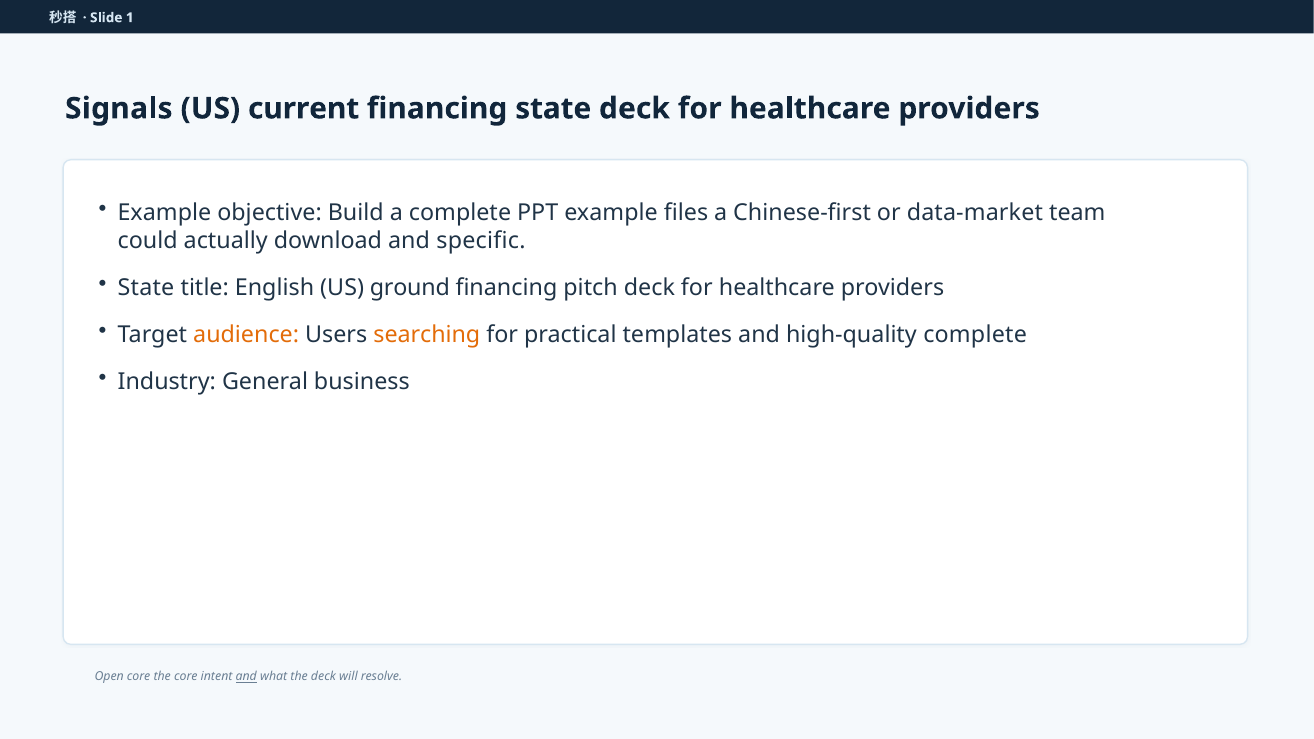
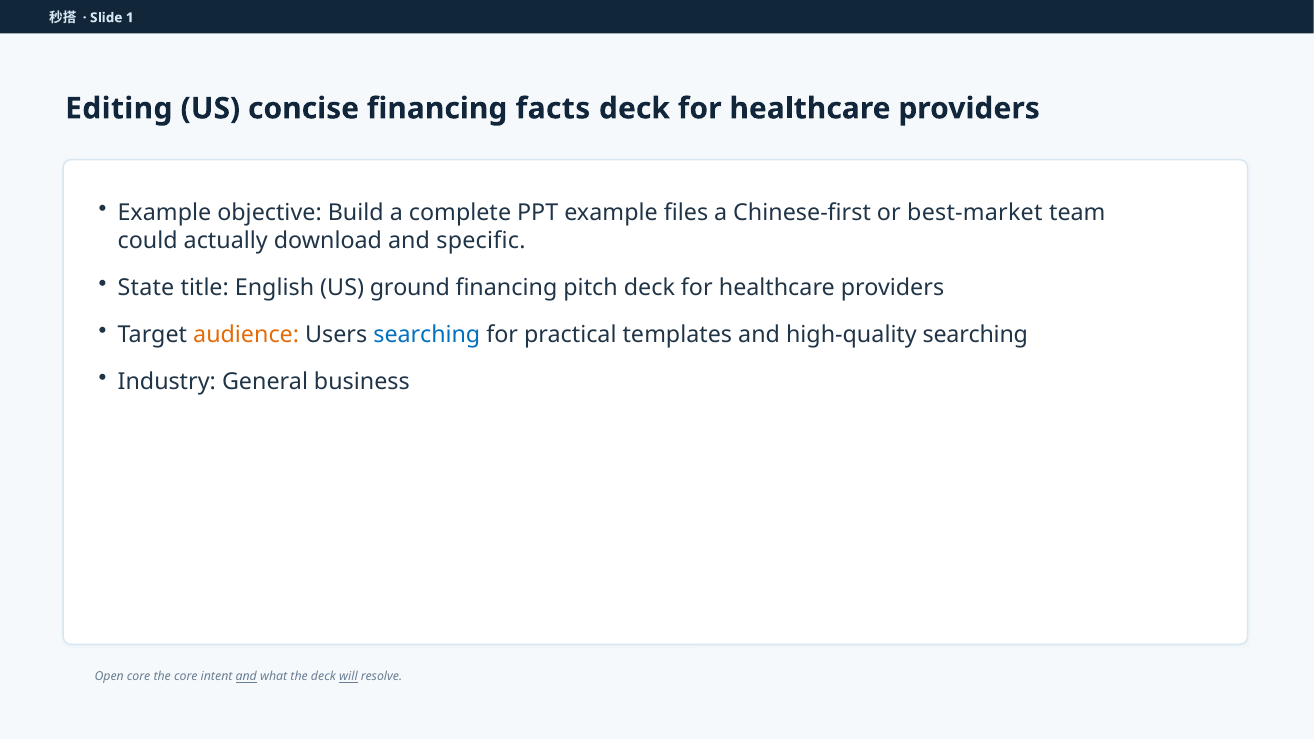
Signals: Signals -> Editing
current: current -> concise
financing state: state -> facts
data-market: data-market -> best-market
searching at (427, 335) colour: orange -> blue
high-quality complete: complete -> searching
will underline: none -> present
